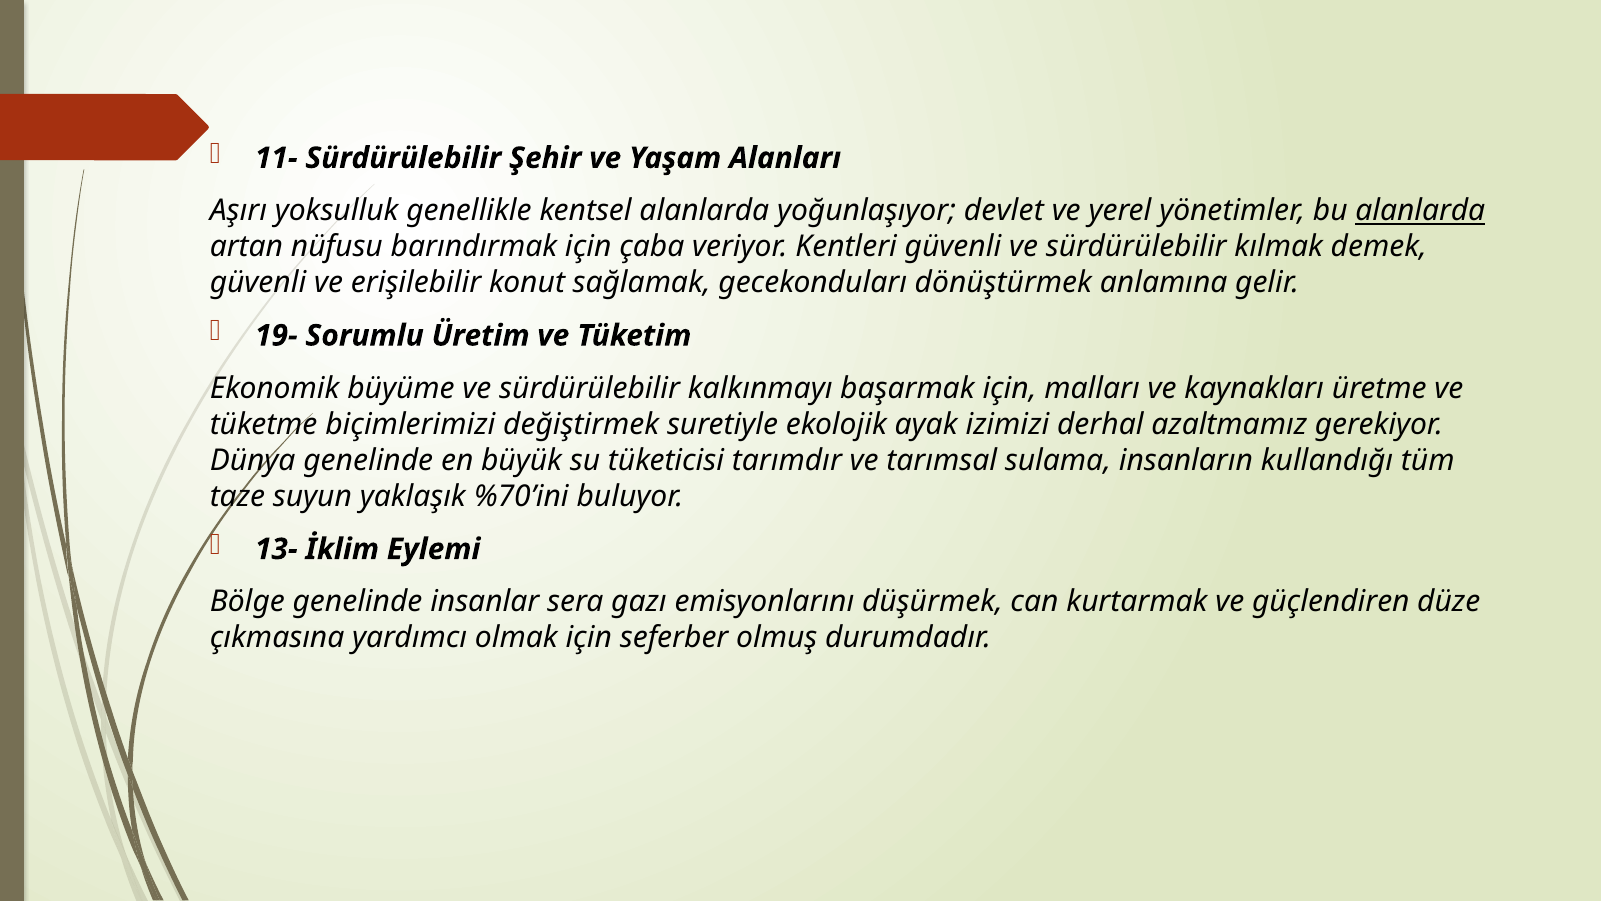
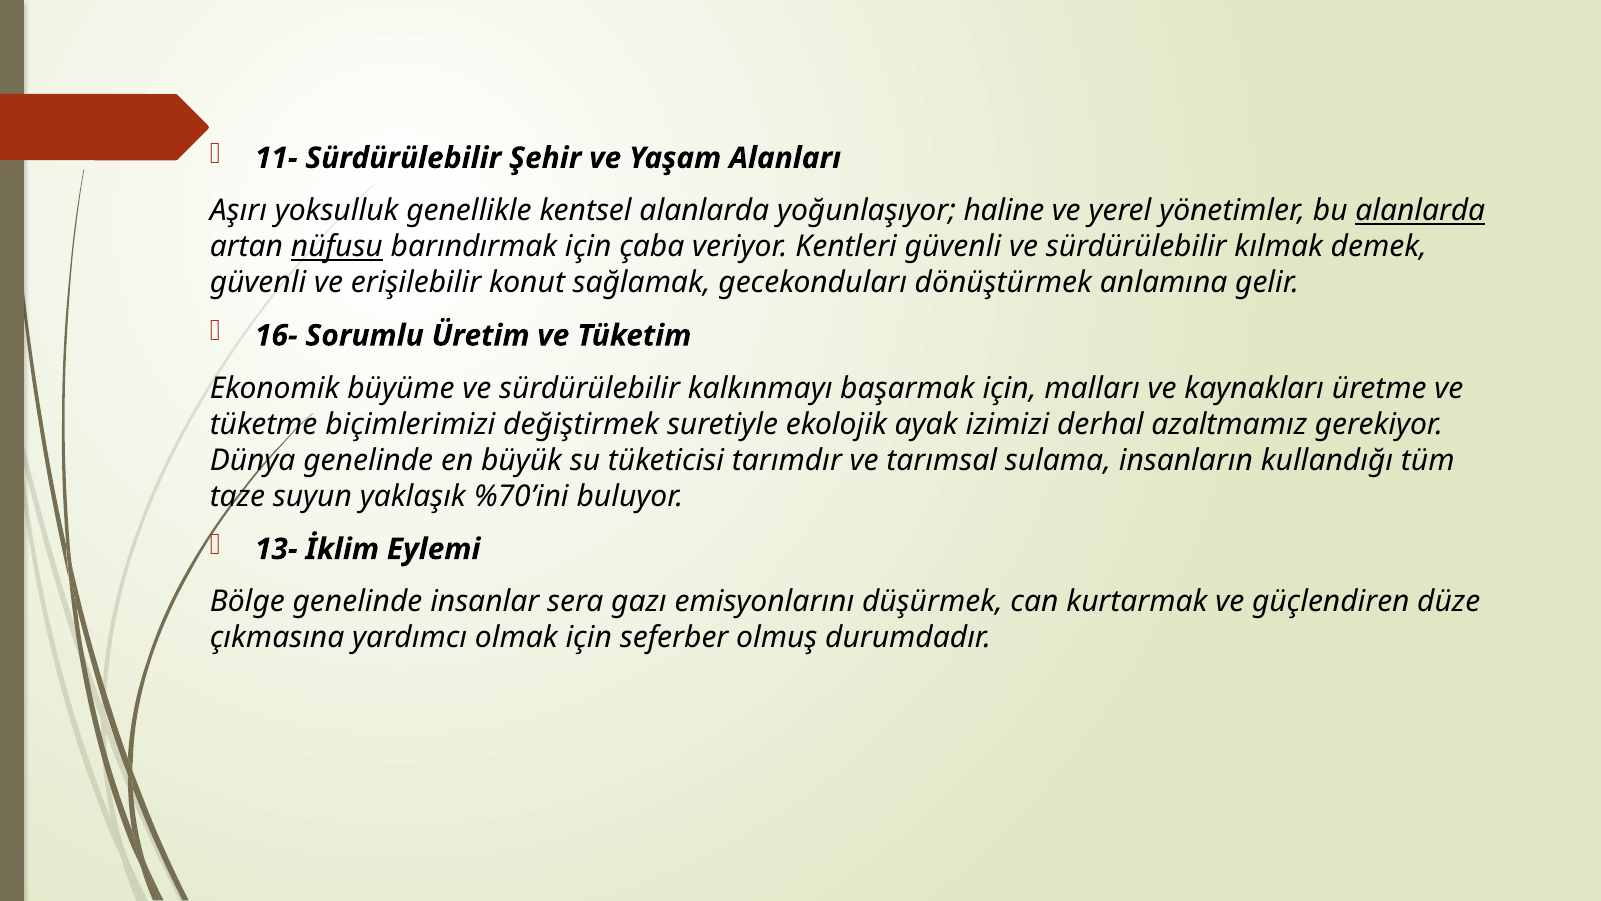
devlet: devlet -> haline
nüfusu underline: none -> present
19-: 19- -> 16-
